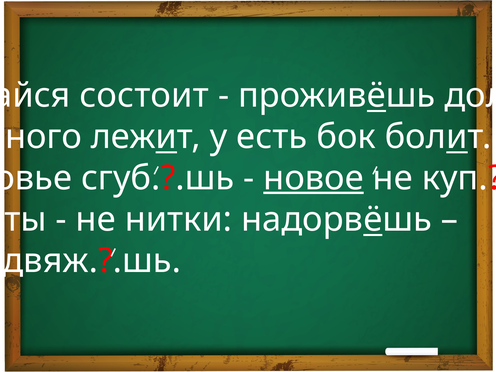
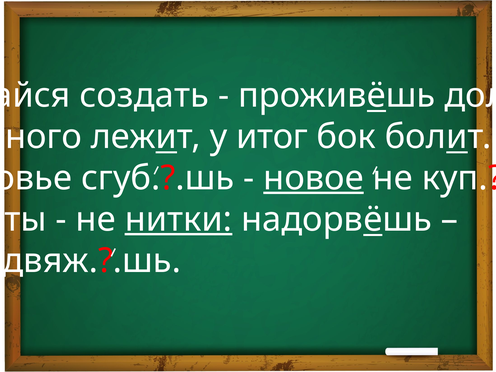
состоит: состоит -> создать
есть: есть -> итог
нитки underline: none -> present
